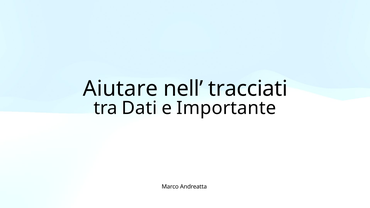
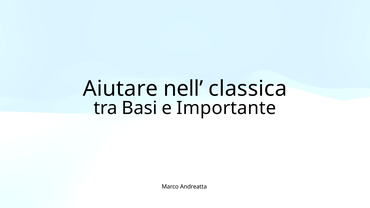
tracciati: tracciati -> classica
Dati: Dati -> Basi
